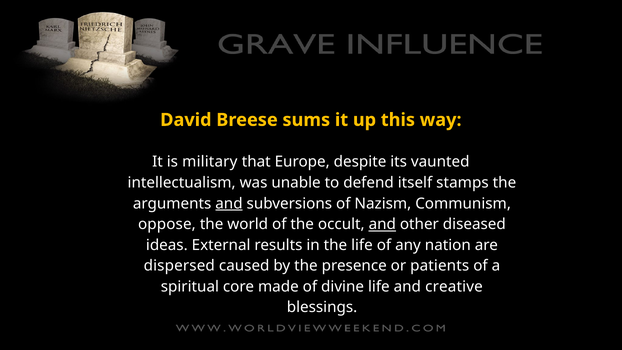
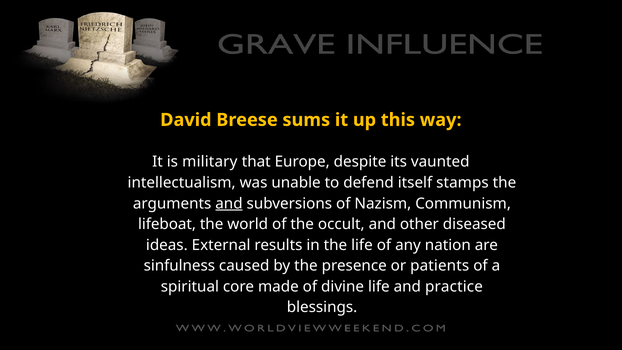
oppose: oppose -> lifeboat
and at (382, 224) underline: present -> none
dispersed: dispersed -> sinfulness
creative: creative -> practice
